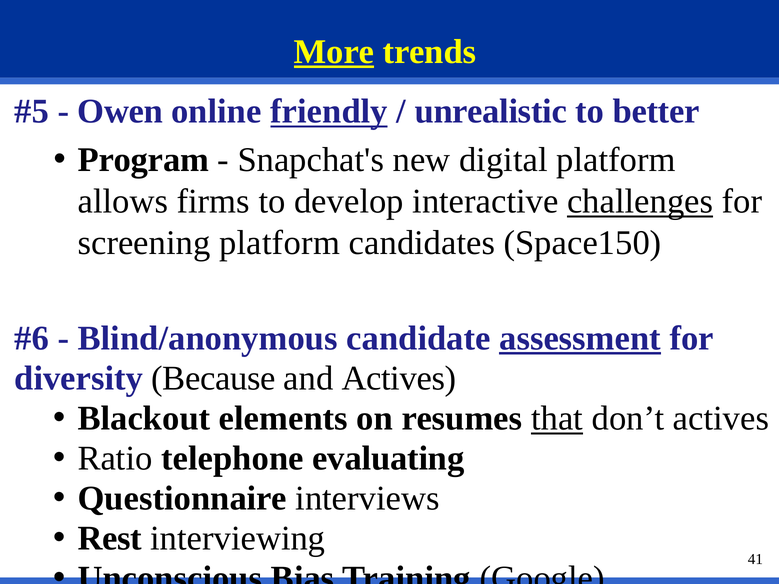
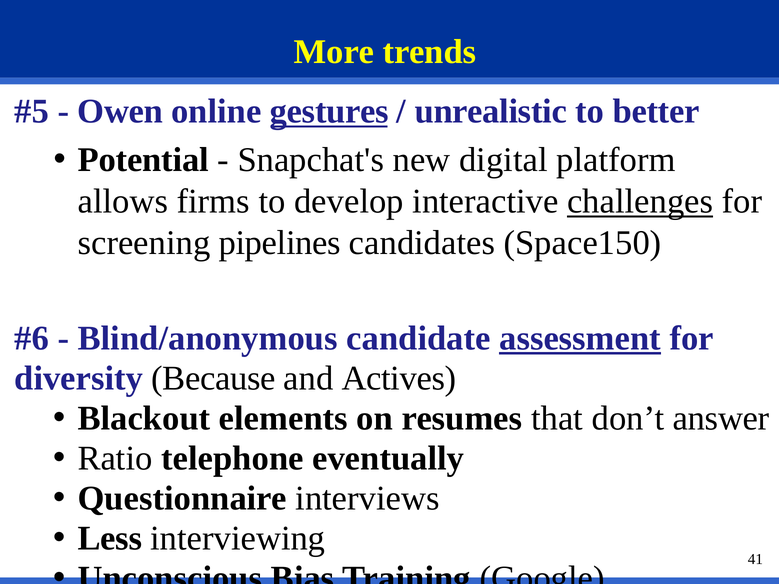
More underline: present -> none
friendly: friendly -> gestures
Program: Program -> Potential
screening platform: platform -> pipelines
that underline: present -> none
don’t actives: actives -> answer
evaluating: evaluating -> eventually
Rest: Rest -> Less
